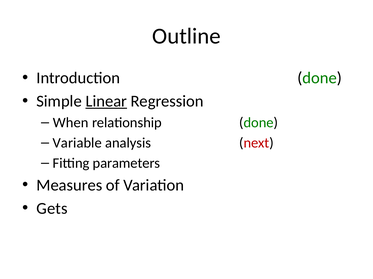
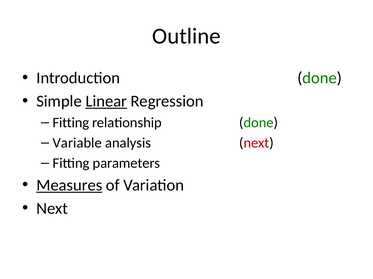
When at (71, 123): When -> Fitting
Measures underline: none -> present
Gets at (52, 209): Gets -> Next
